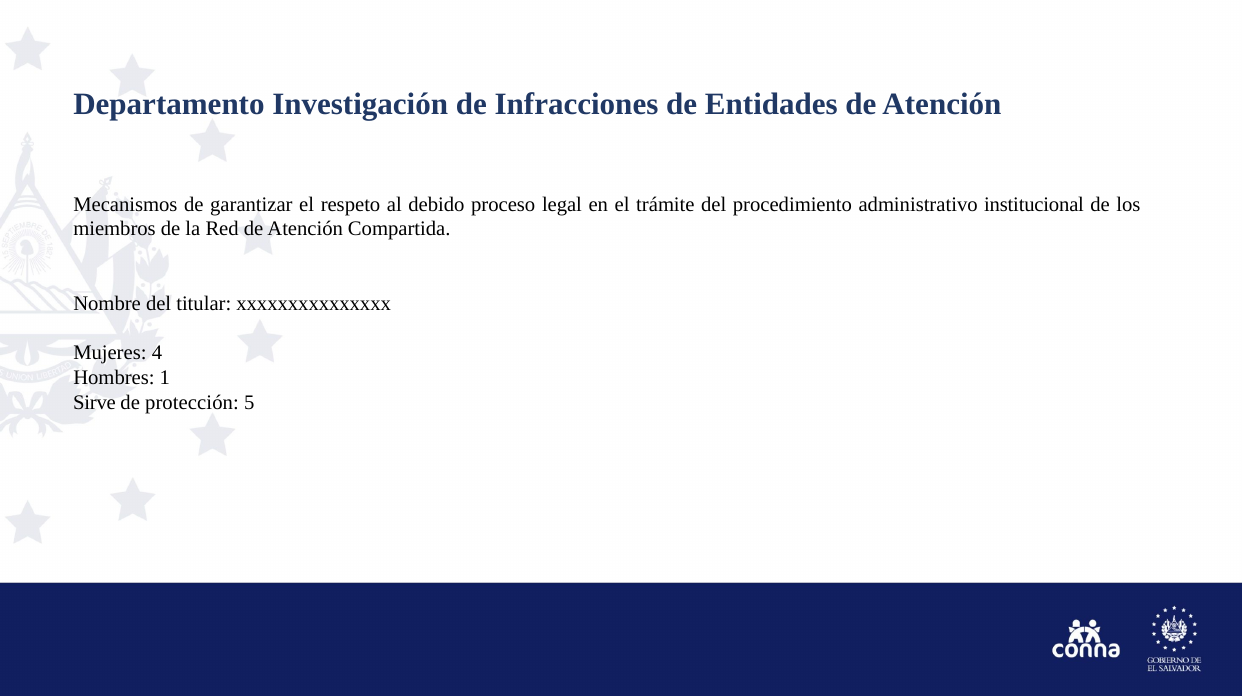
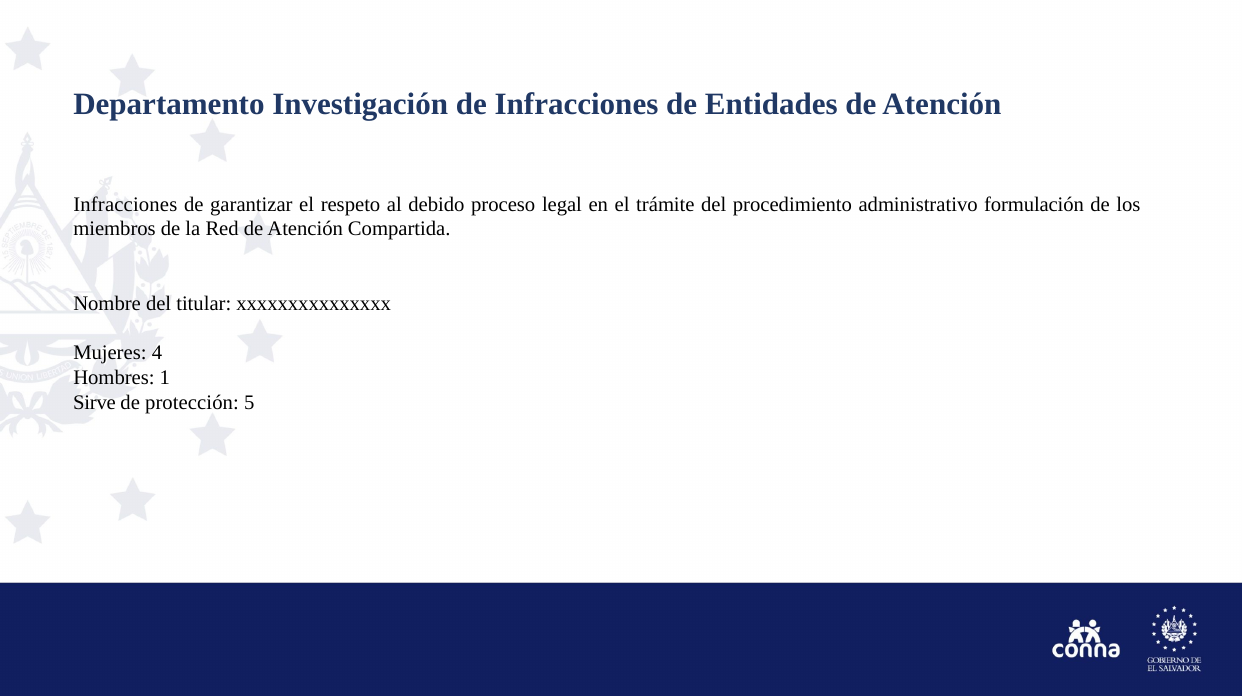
Mecanismos at (125, 204): Mecanismos -> Infracciones
institucional: institucional -> formulación
